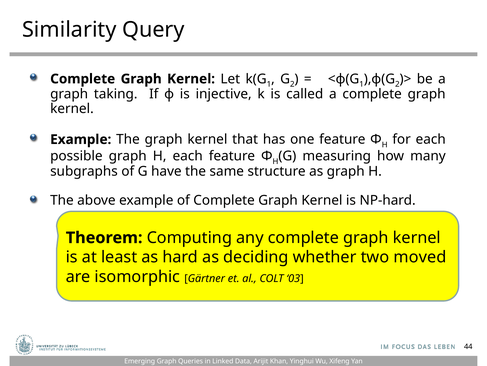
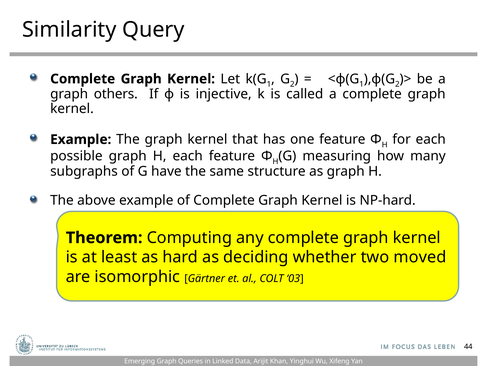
taking: taking -> others
